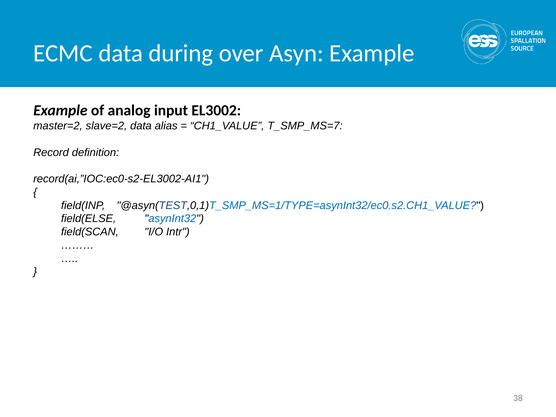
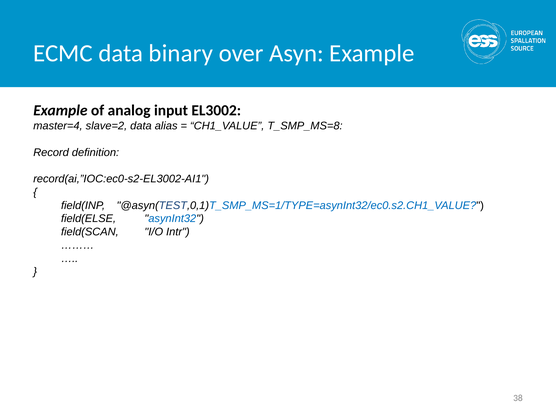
during: during -> binary
master=2: master=2 -> master=4
T_SMP_MS=7: T_SMP_MS=7 -> T_SMP_MS=8
